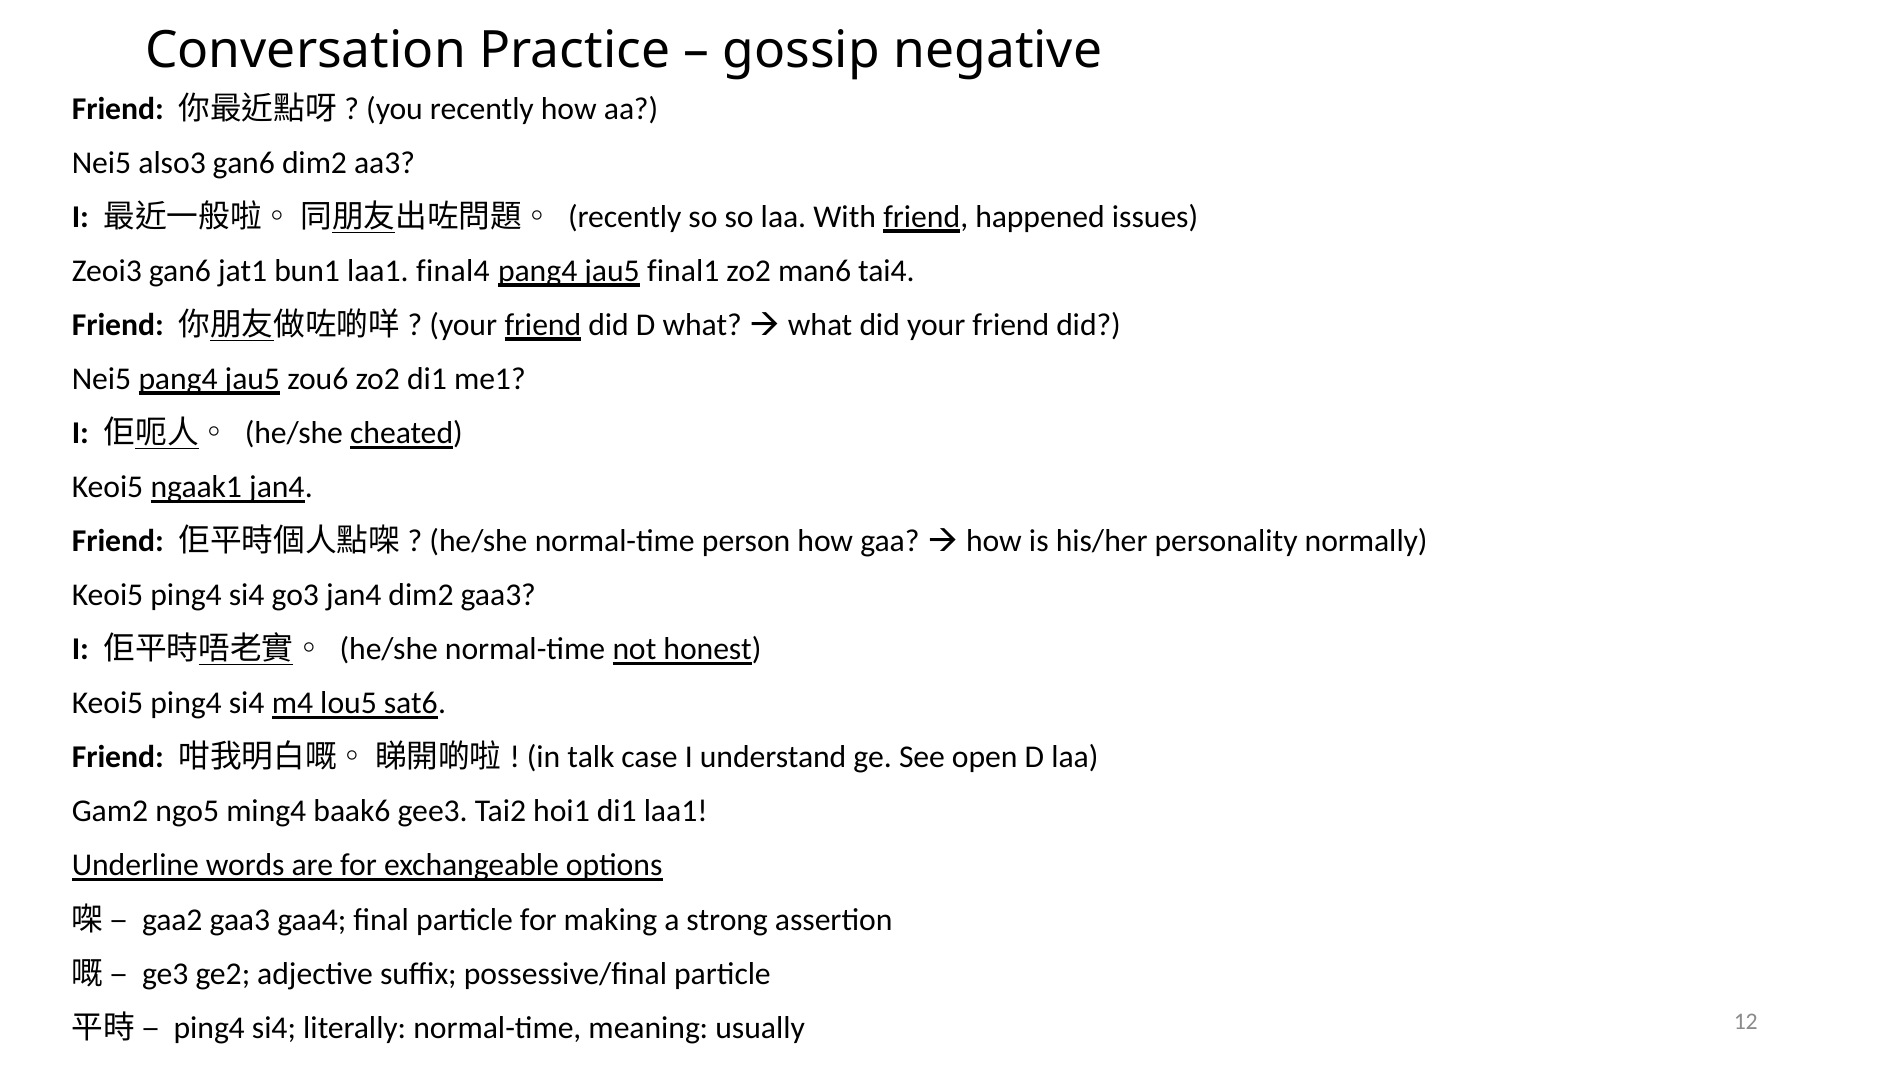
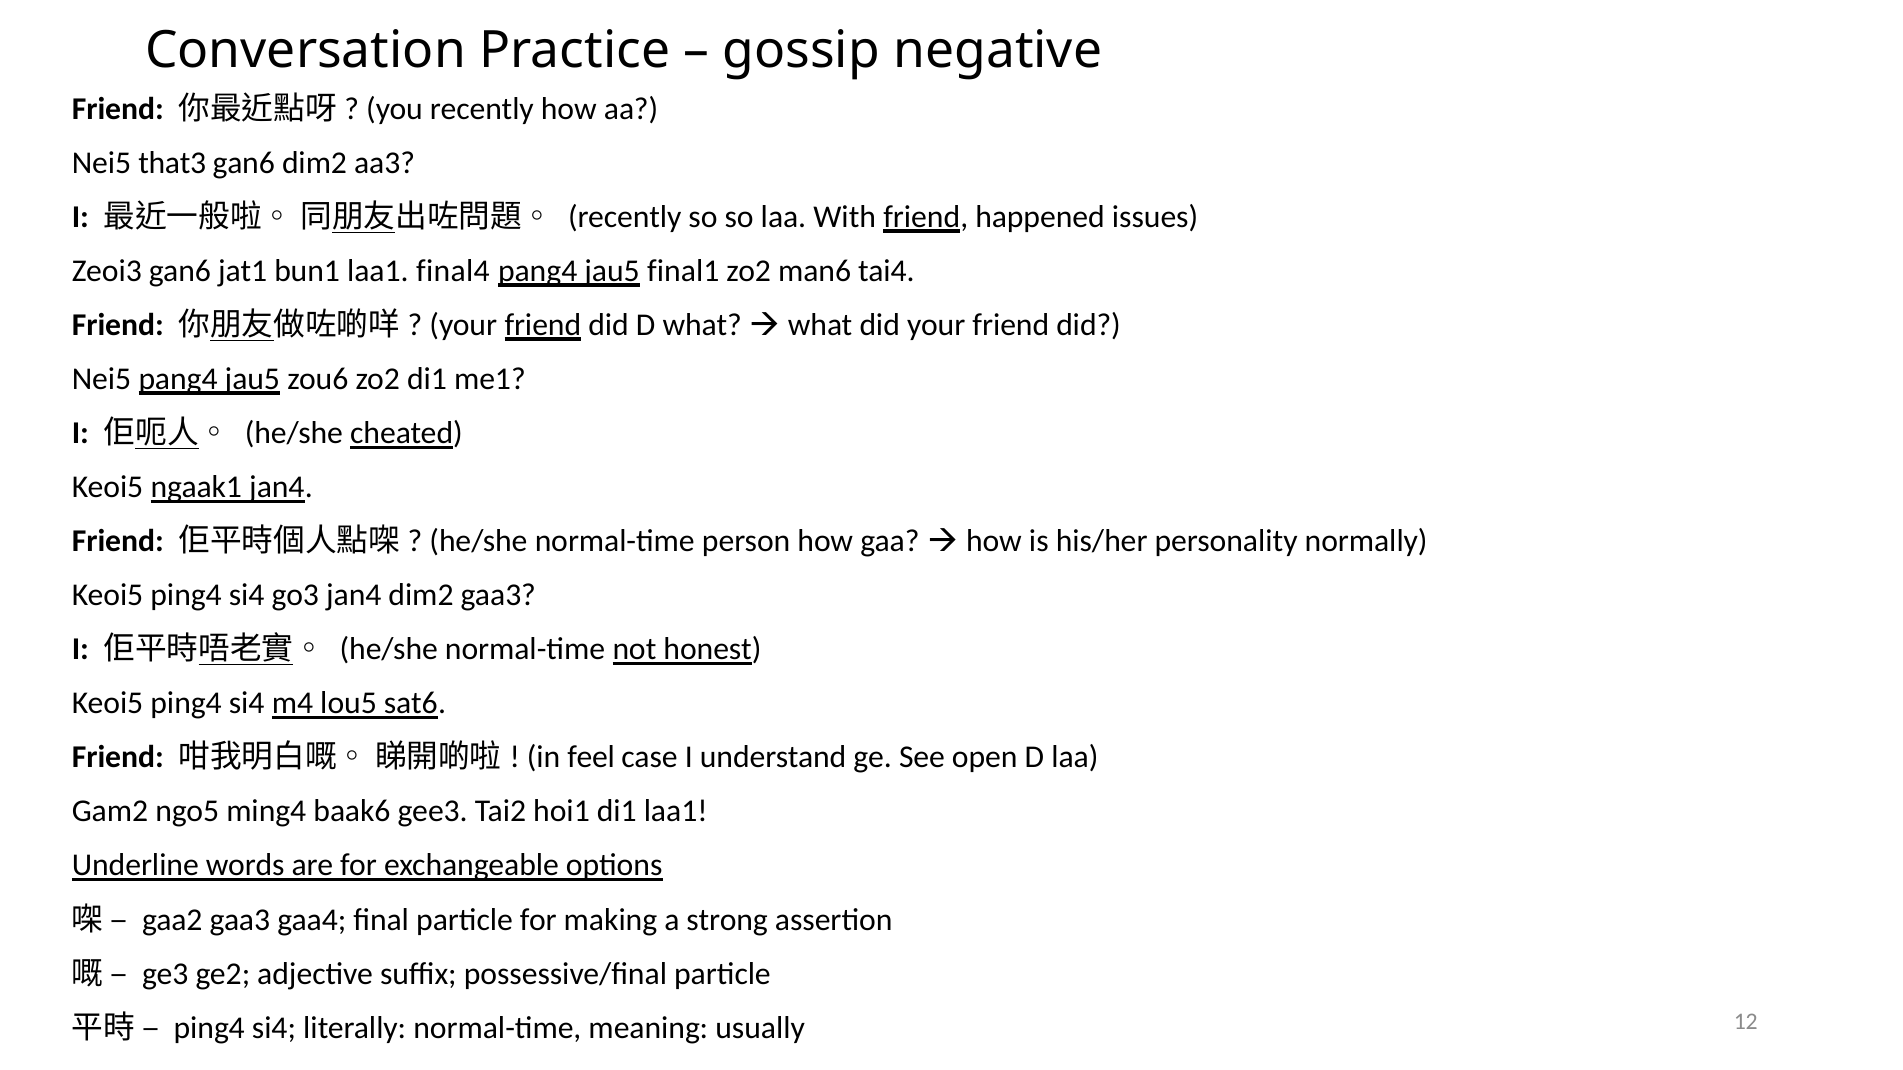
also3: also3 -> that3
talk: talk -> feel
